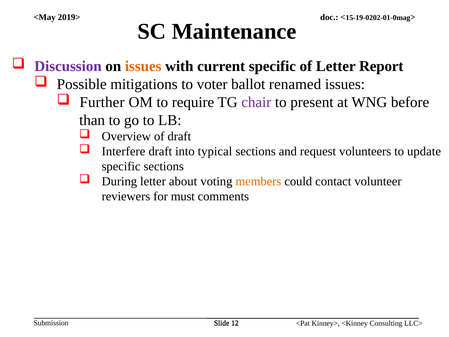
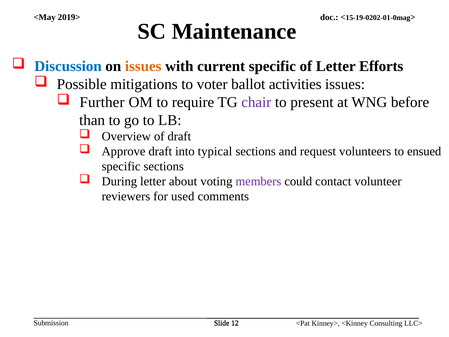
Discussion colour: purple -> blue
Report: Report -> Efforts
renamed: renamed -> activities
Interfere: Interfere -> Approve
update: update -> ensued
members colour: orange -> purple
must: must -> used
